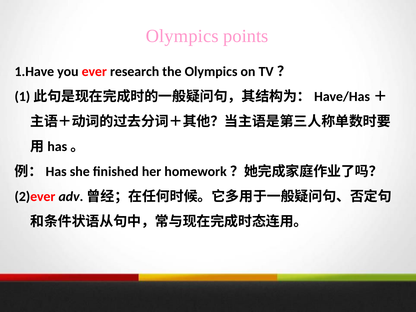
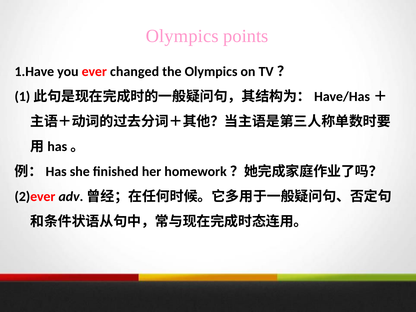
research: research -> changed
